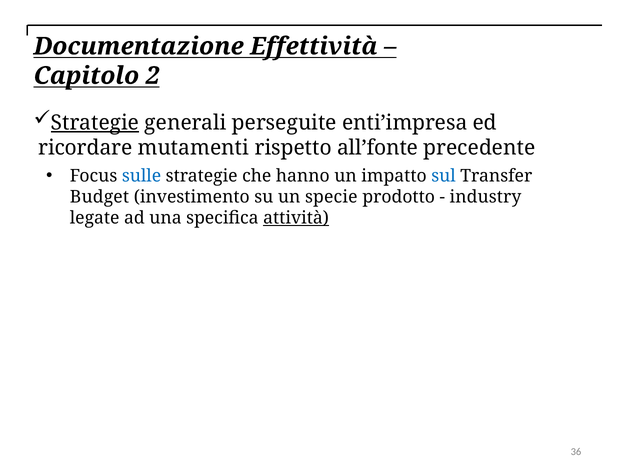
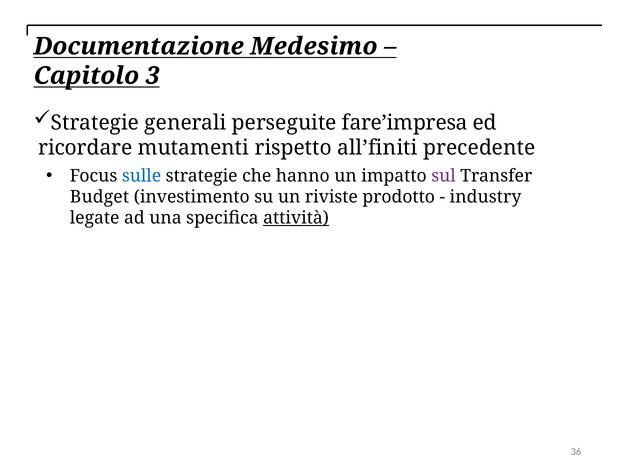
Effettività: Effettività -> Medesimo
2: 2 -> 3
Strategie at (95, 123) underline: present -> none
enti’impresa: enti’impresa -> fare’impresa
all’fonte: all’fonte -> all’finiti
sul colour: blue -> purple
specie: specie -> riviste
